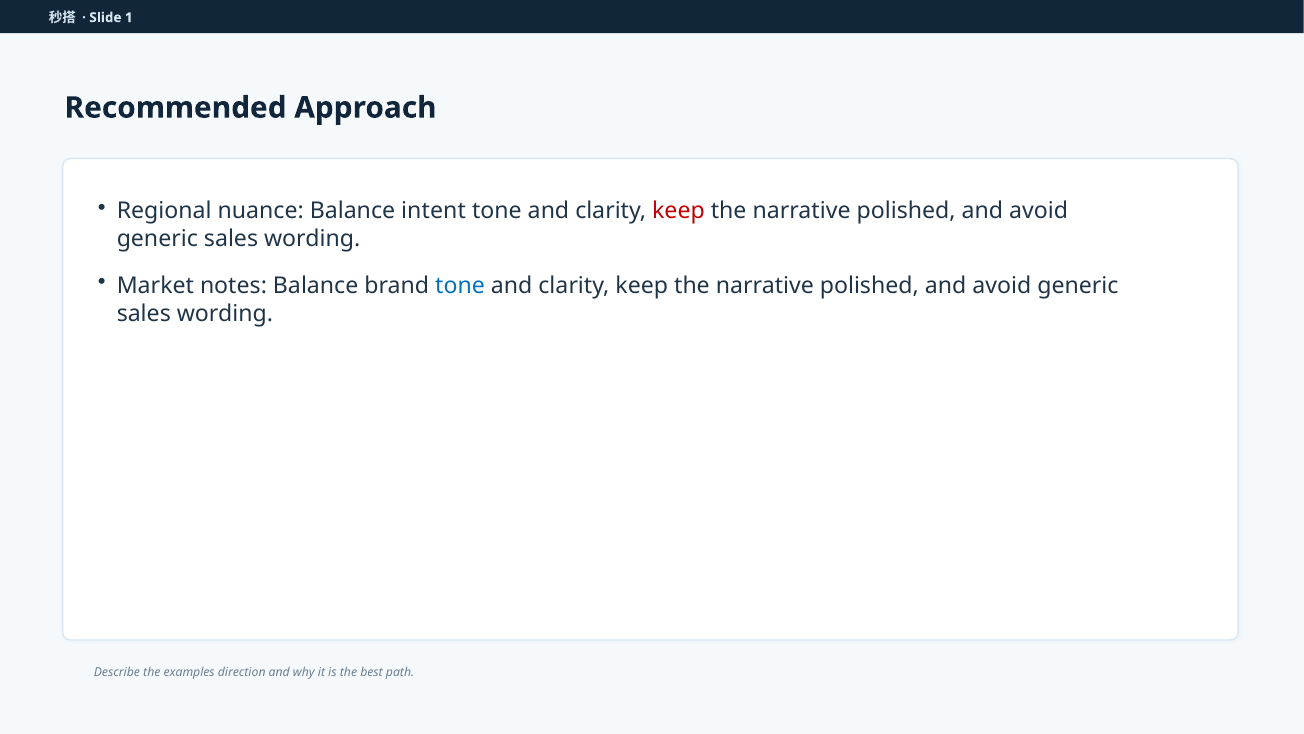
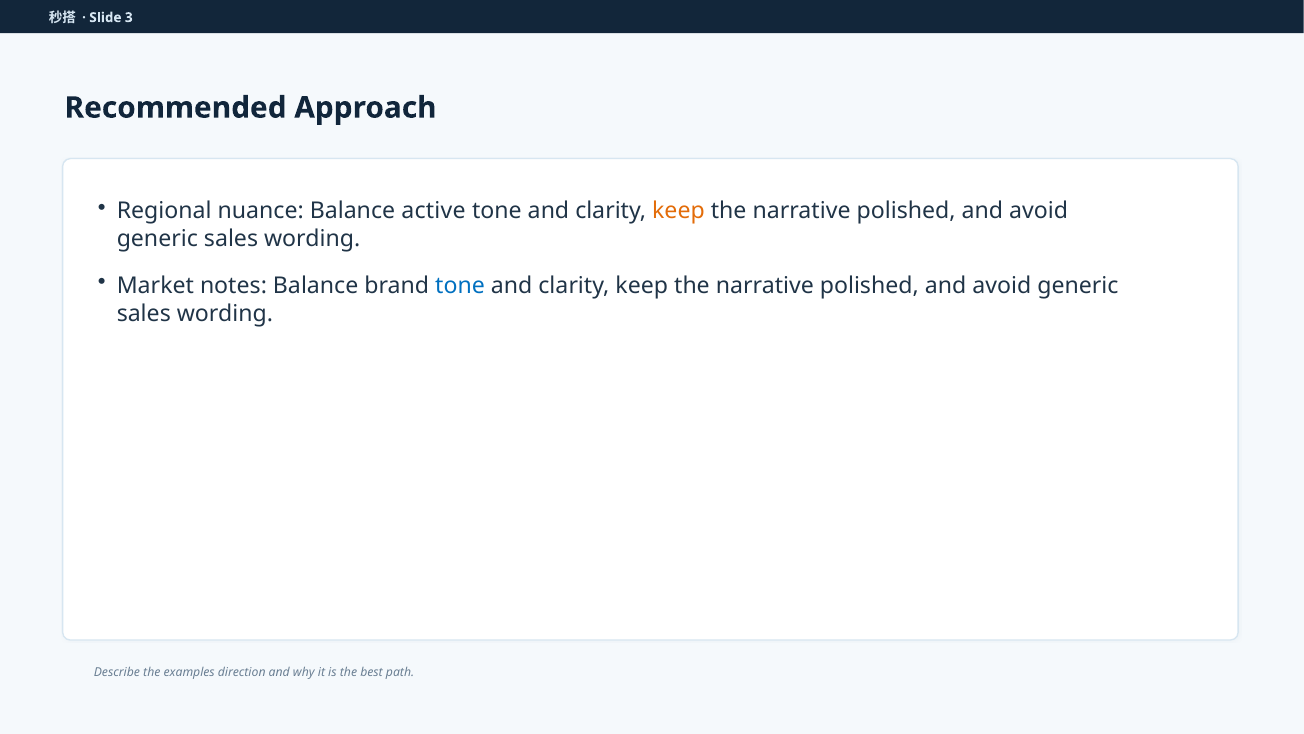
1: 1 -> 3
intent: intent -> active
keep at (678, 211) colour: red -> orange
